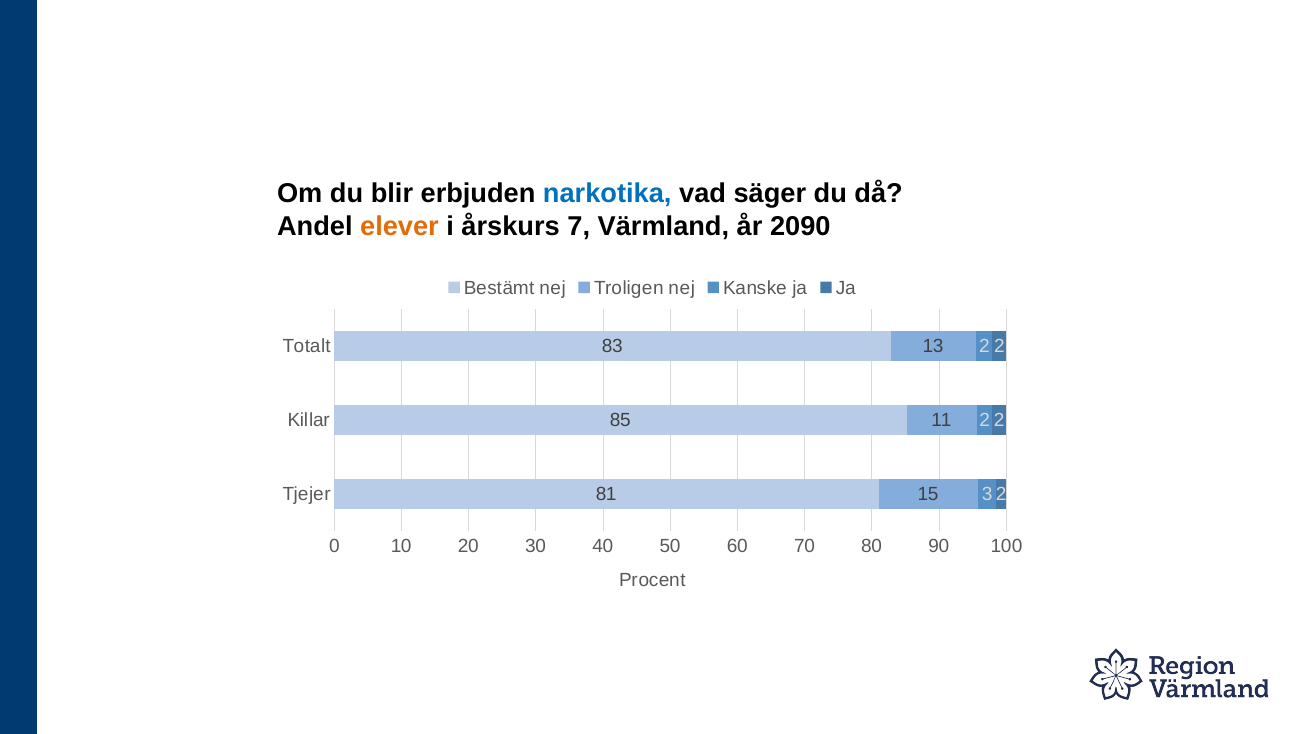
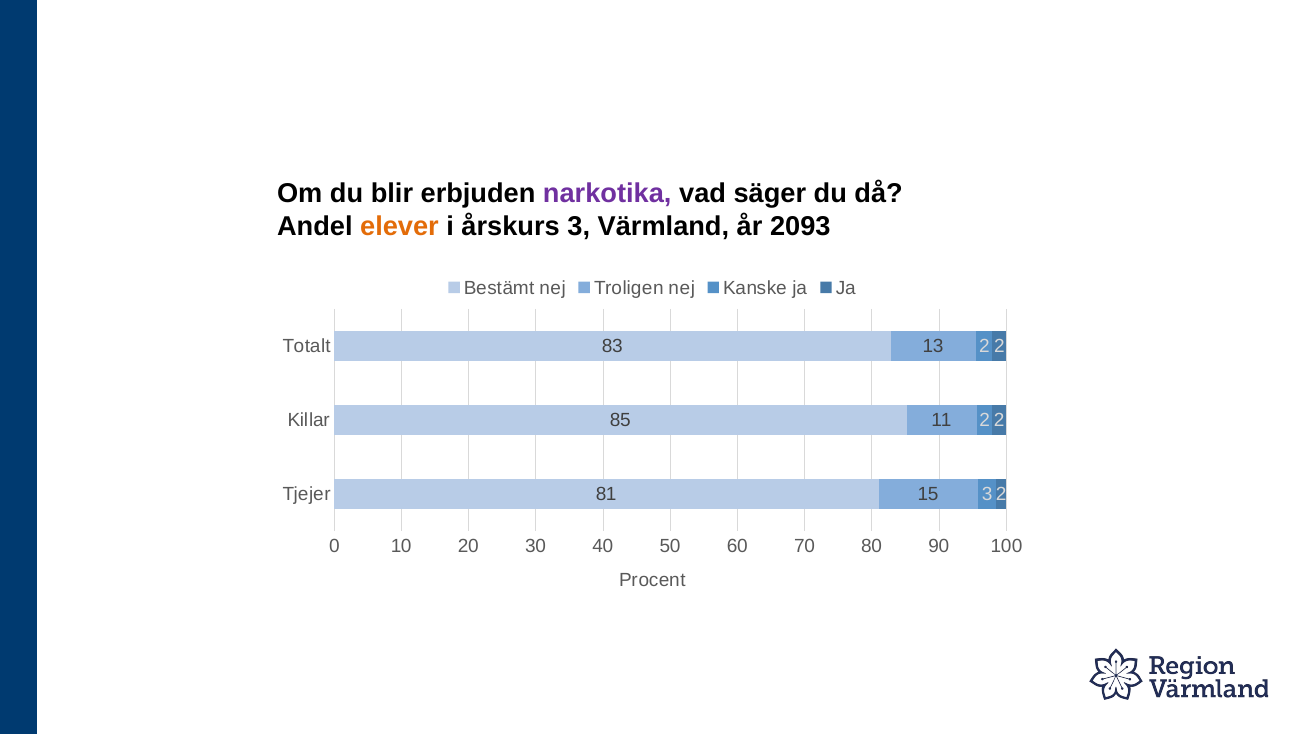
narkotika colour: blue -> purple
årskurs 7: 7 -> 3
2090: 2090 -> 2093
